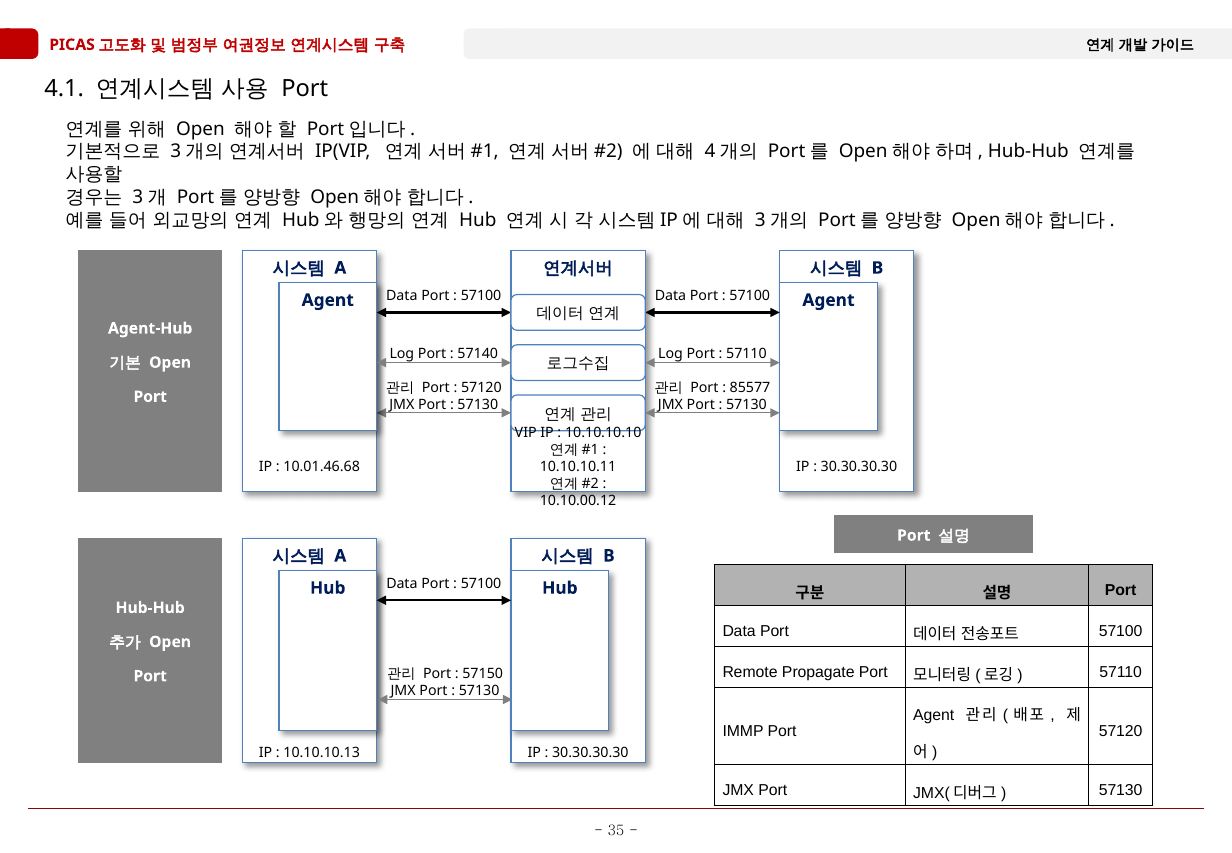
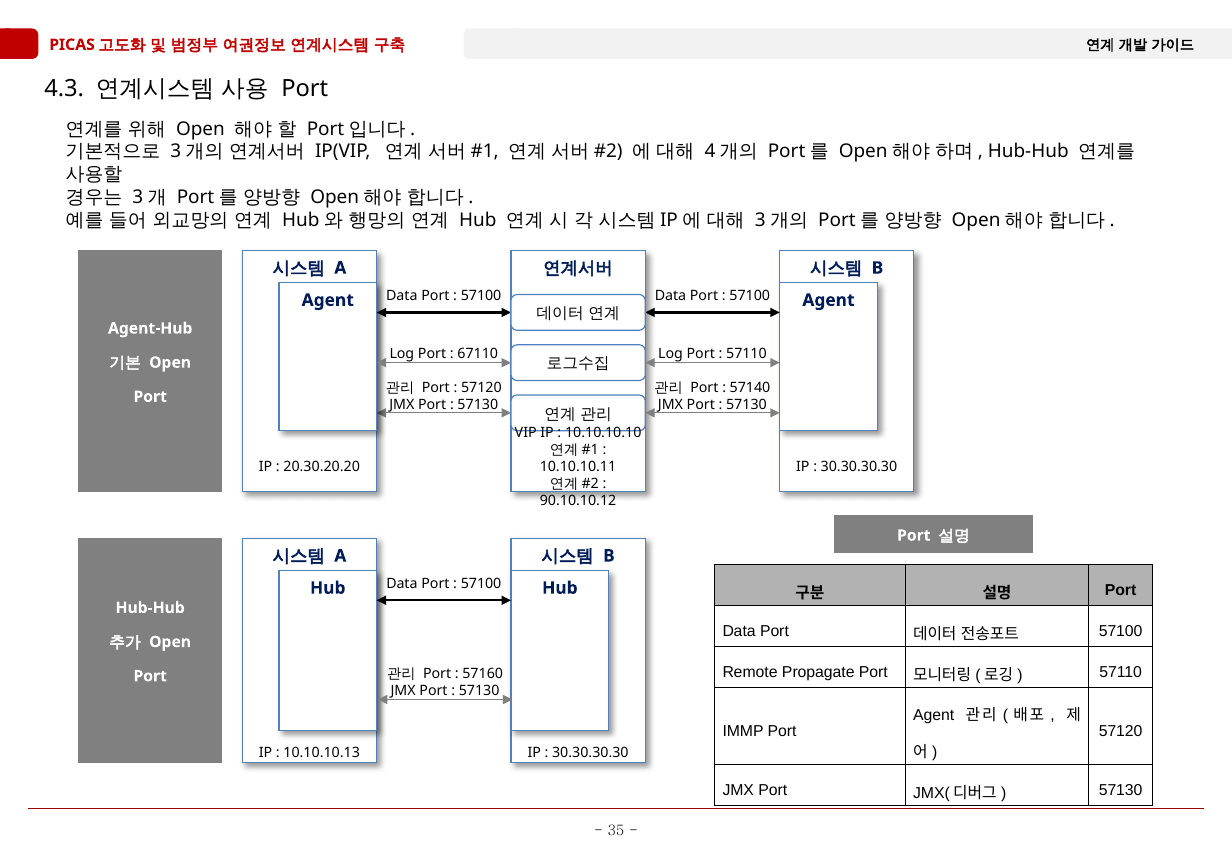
4.1: 4.1 -> 4.3
57140: 57140 -> 67110
85577: 85577 -> 57140
10.01.46.68: 10.01.46.68 -> 20.30.20.20
10.10.00.12: 10.10.00.12 -> 90.10.10.12
57150: 57150 -> 57160
